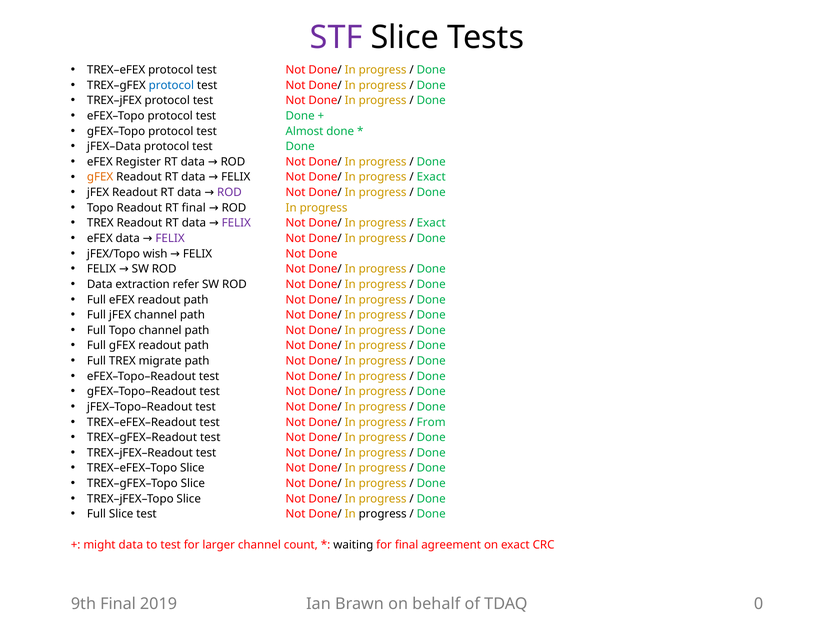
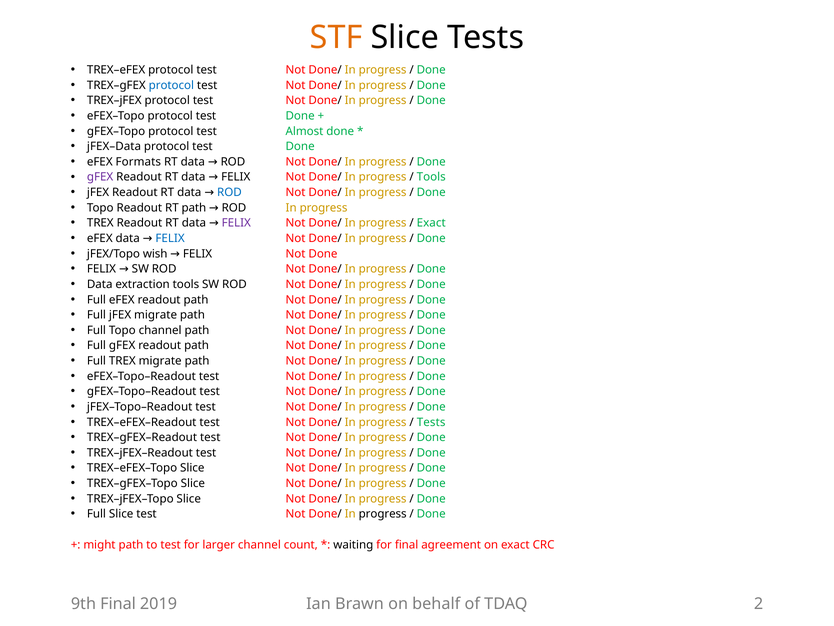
STF colour: purple -> orange
Register: Register -> Formats
gFEX at (100, 177) colour: orange -> purple
Exact at (431, 177): Exact -> Tools
ROD at (229, 192) colour: purple -> blue
RT final: final -> path
FELIX at (170, 238) colour: purple -> blue
extraction refer: refer -> tools
jFEX channel: channel -> migrate
From at (431, 422): From -> Tests
might data: data -> path
0: 0 -> 2
